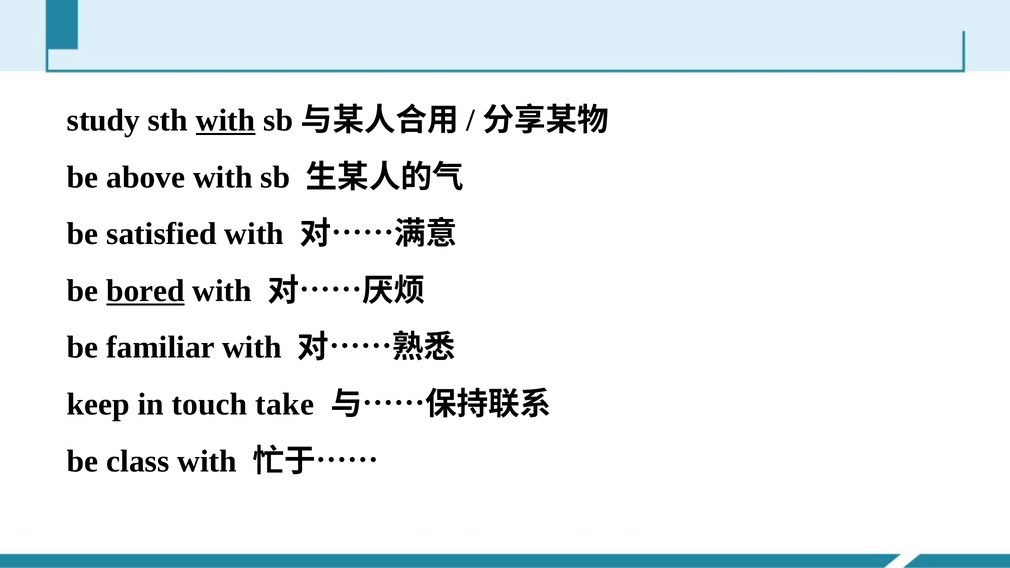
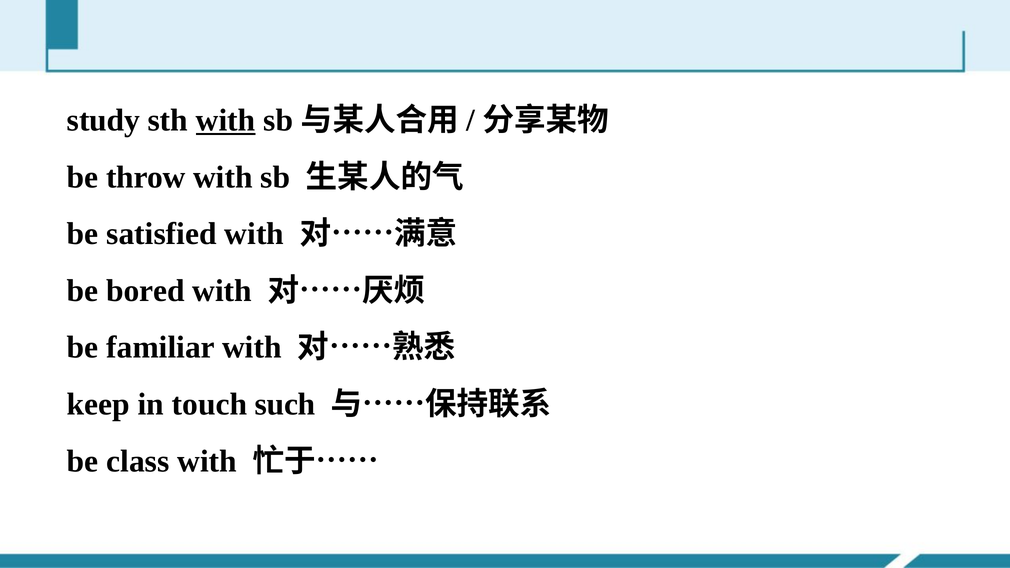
above: above -> throw
bored underline: present -> none
take: take -> such
